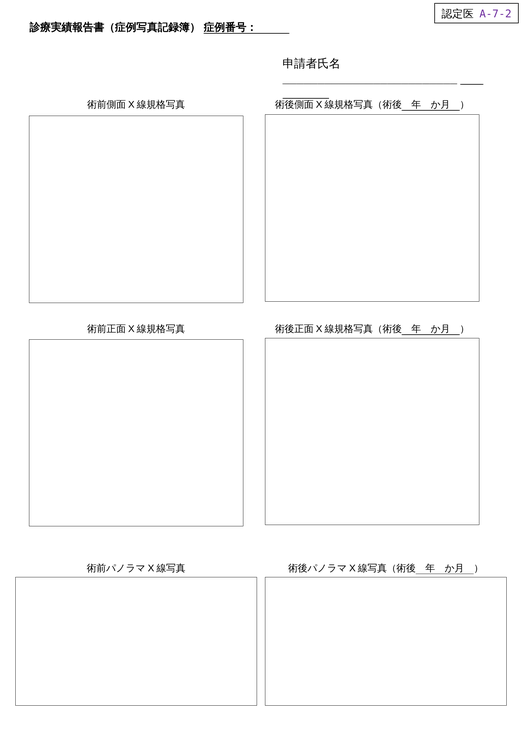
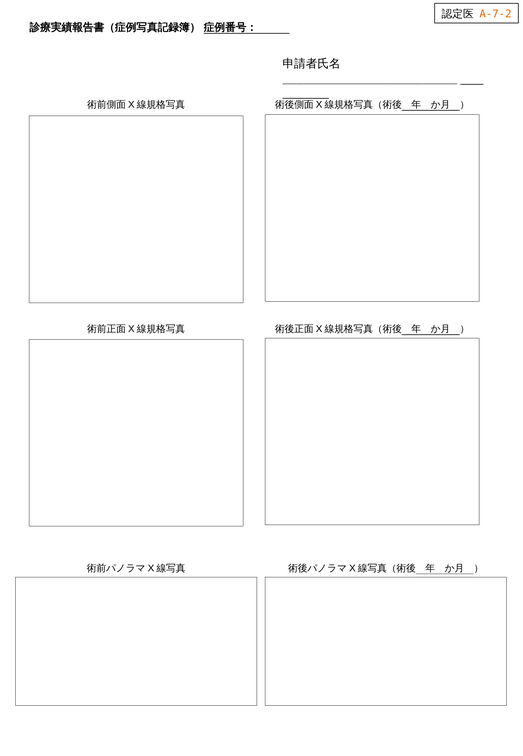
A-7-2 colour: purple -> orange
